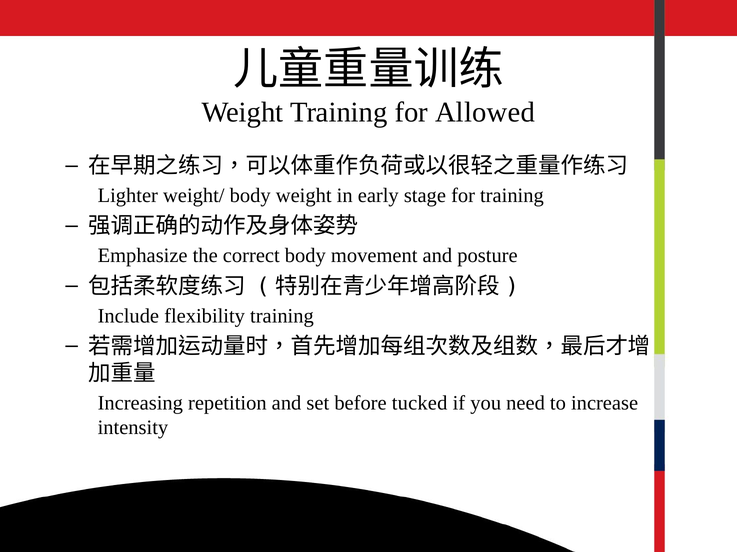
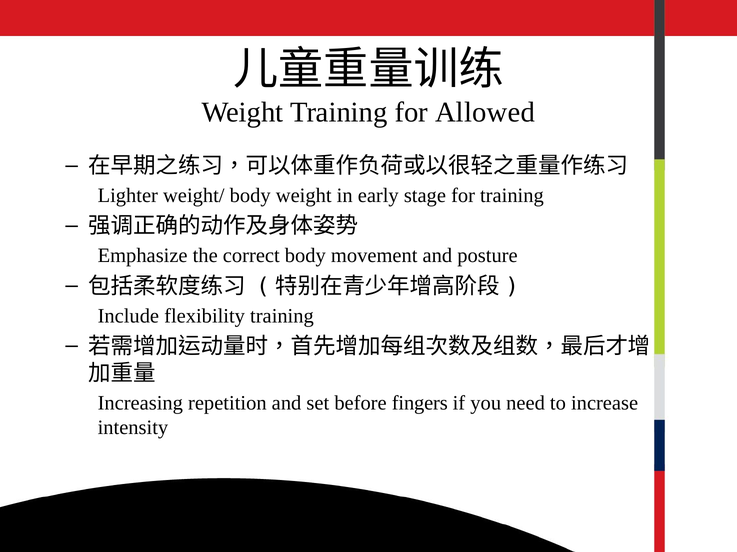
tucked: tucked -> fingers
